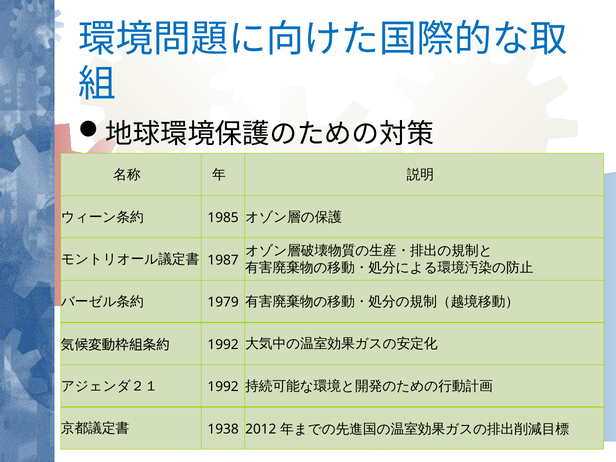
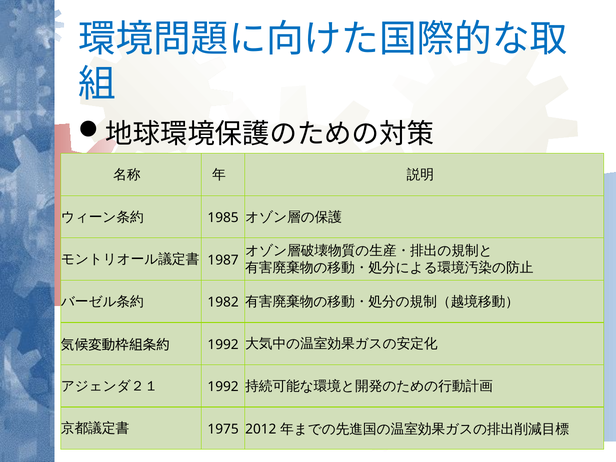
1979: 1979 -> 1982
1938: 1938 -> 1975
